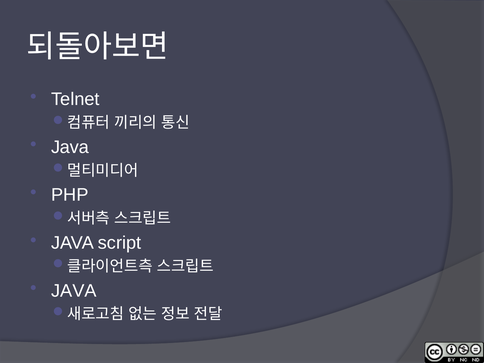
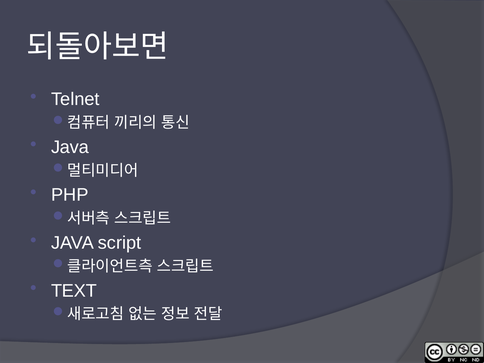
JAVA at (74, 291): JAVA -> TEXT
